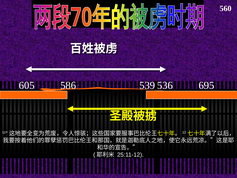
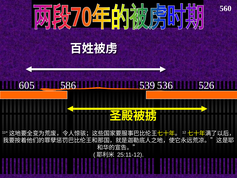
695: 695 -> 526
